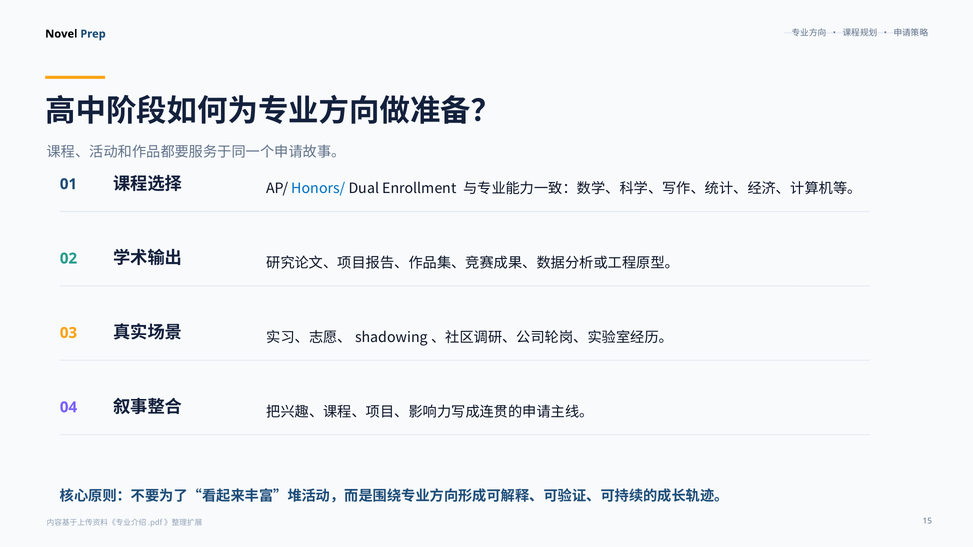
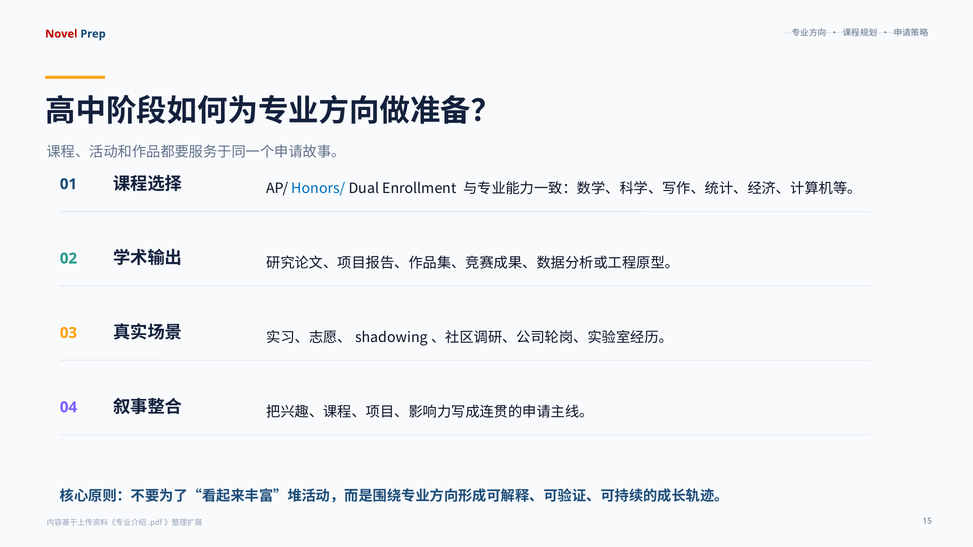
Novel colour: black -> red
